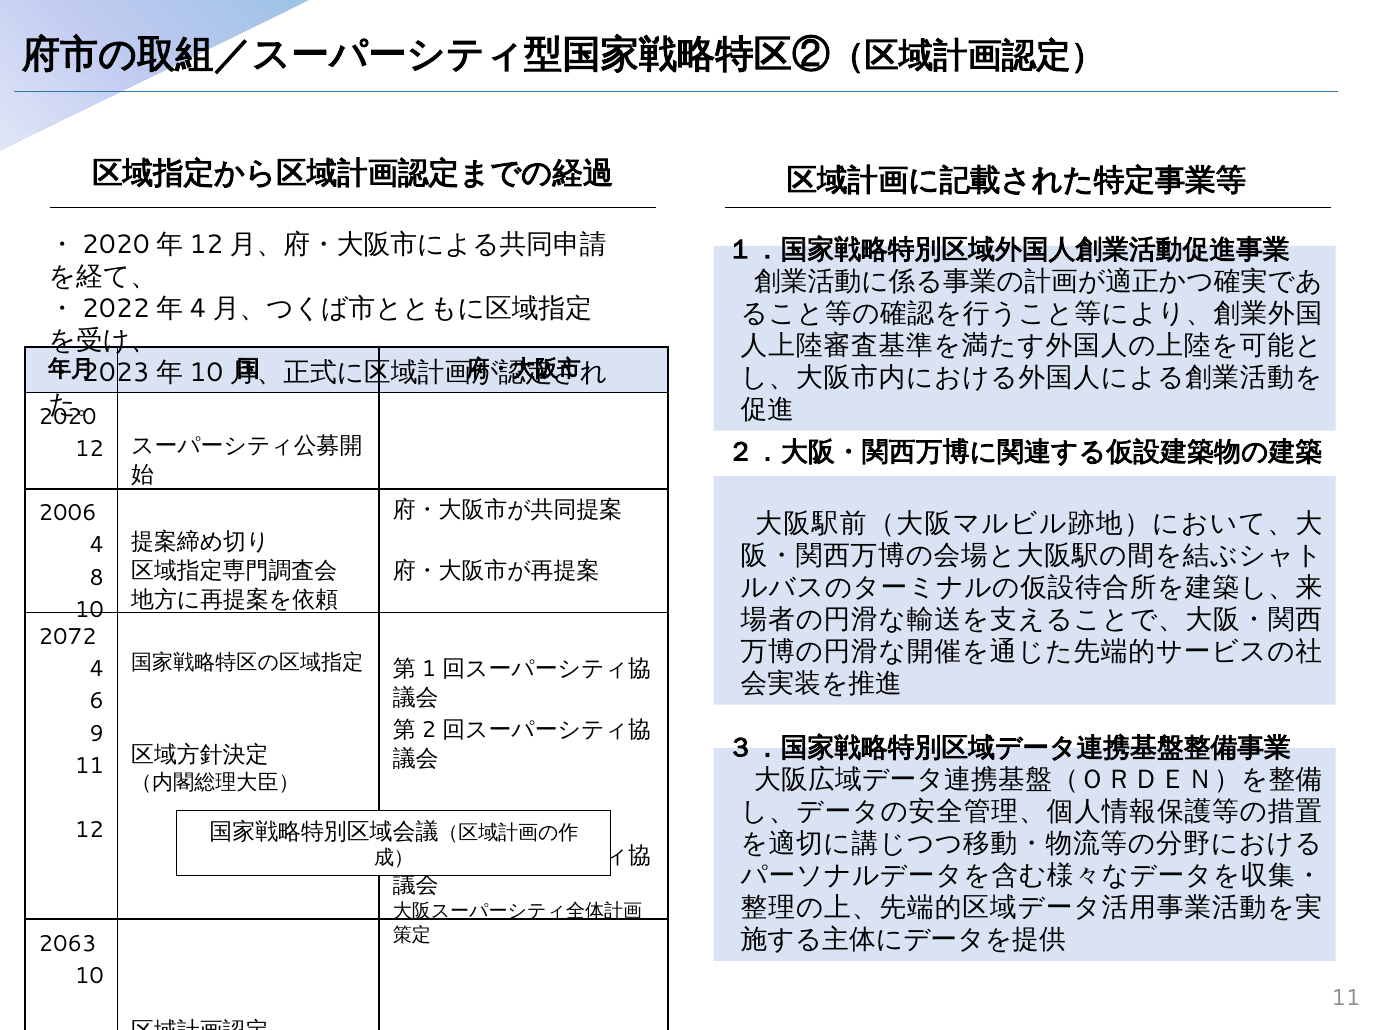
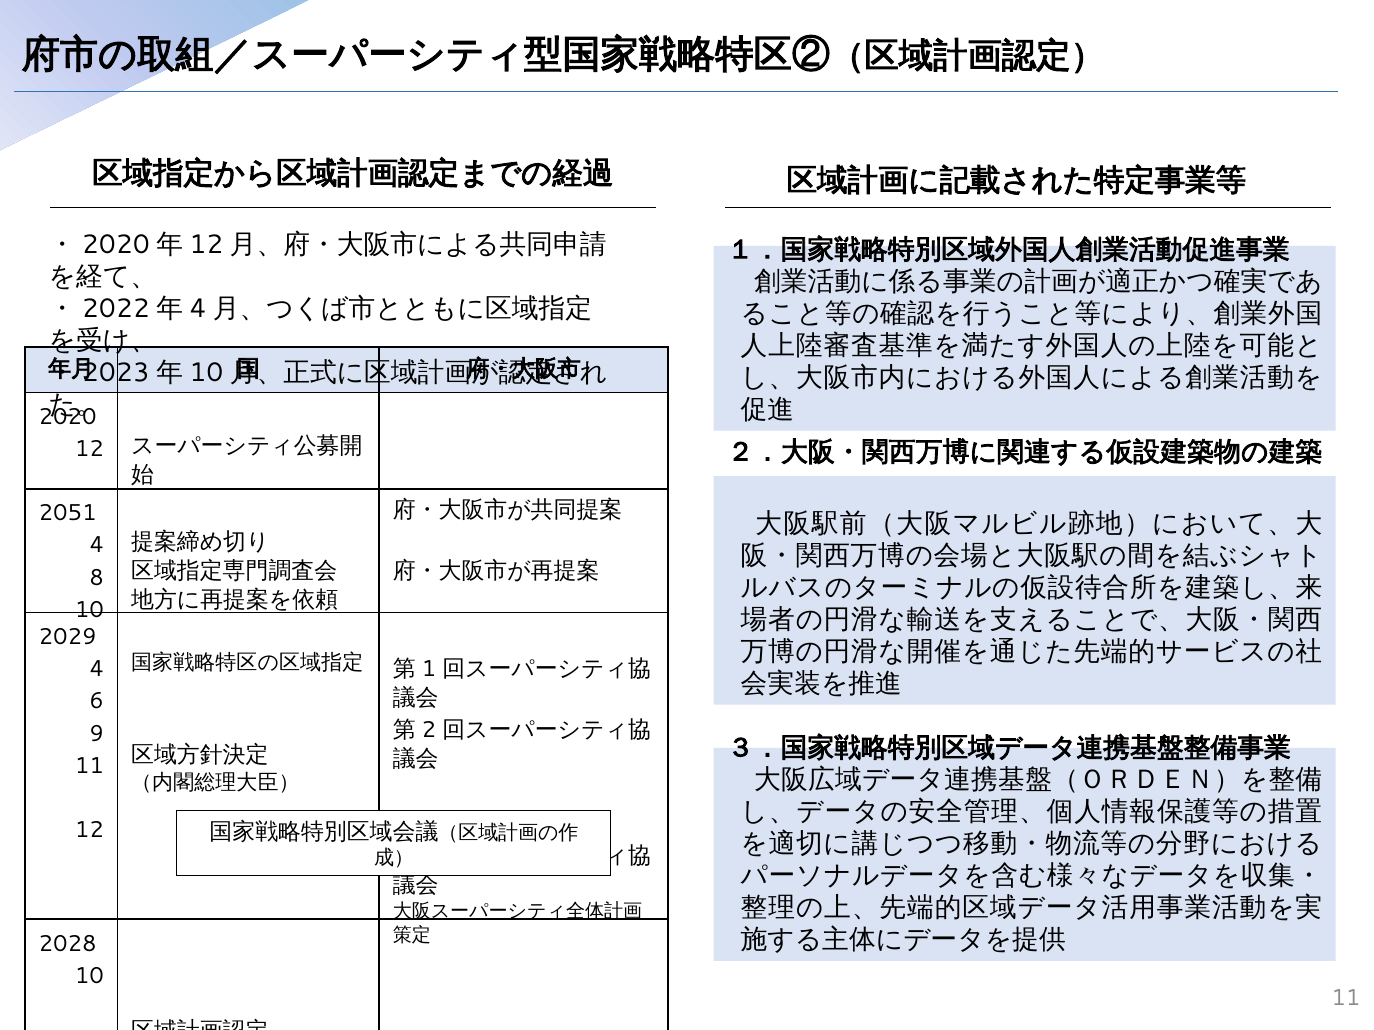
2006: 2006 -> 2051
2072: 2072 -> 2029
2063: 2063 -> 2028
